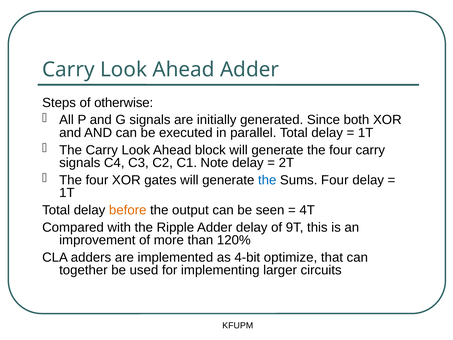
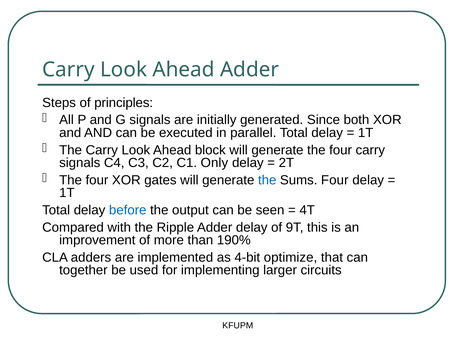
otherwise: otherwise -> principles
Note: Note -> Only
before colour: orange -> blue
120%: 120% -> 190%
